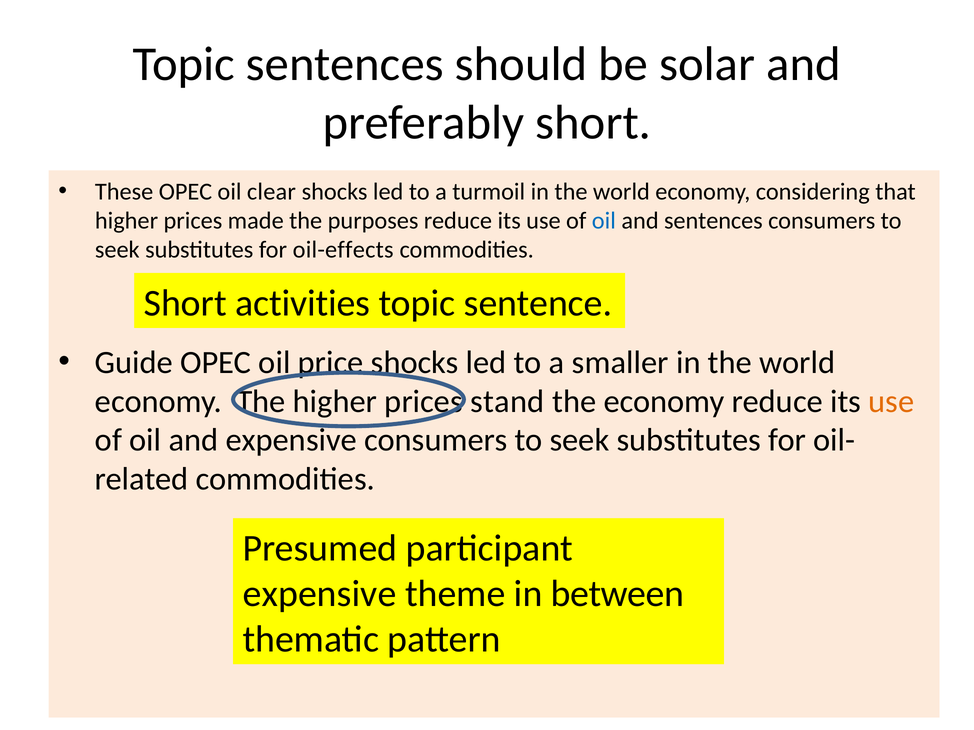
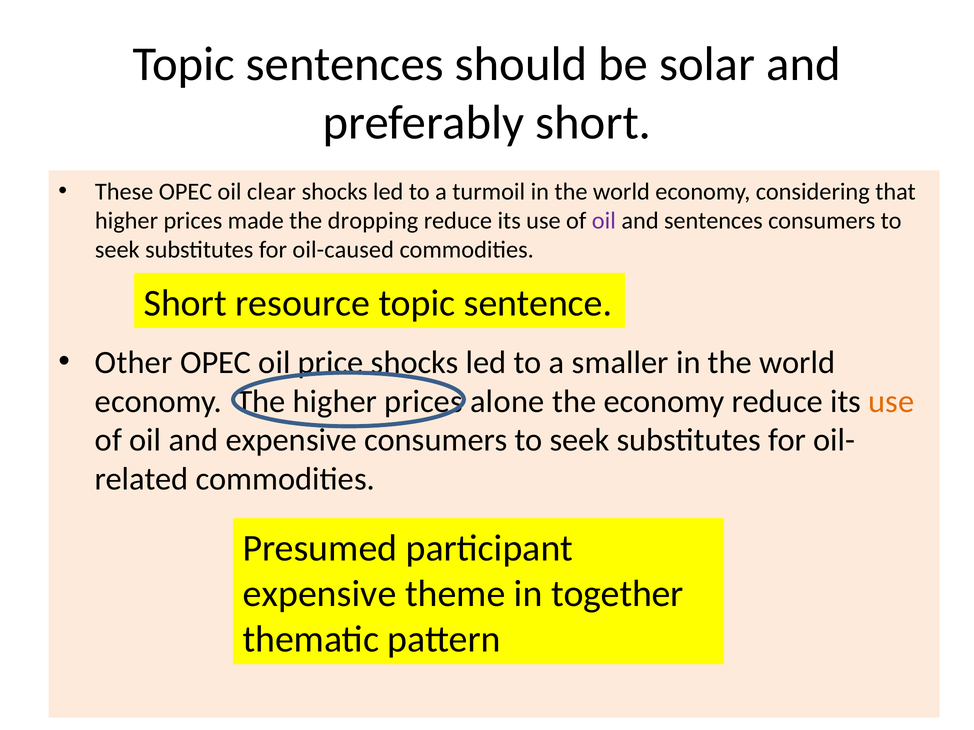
purposes: purposes -> dropping
oil at (604, 221) colour: blue -> purple
oil-effects: oil-effects -> oil-caused
activities: activities -> resource
Guide: Guide -> Other
stand: stand -> alone
between: between -> together
